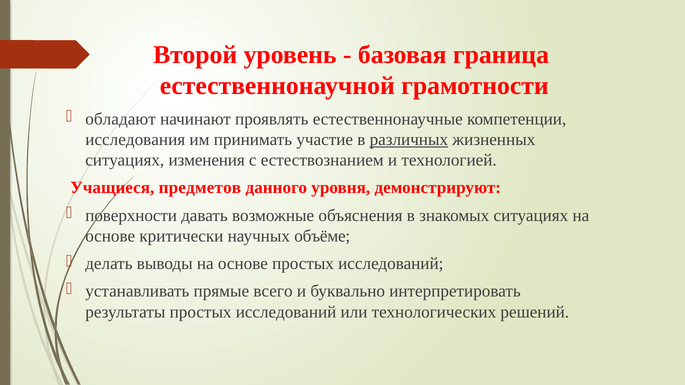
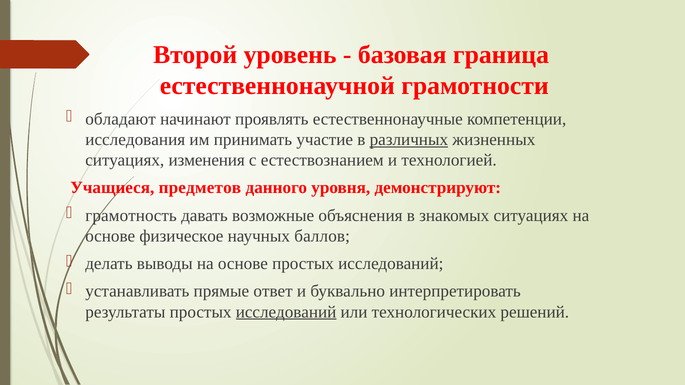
поверхности: поверхности -> грамотность
критически: критически -> физическое
объёме: объёме -> баллов
всего: всего -> ответ
исследований at (286, 312) underline: none -> present
